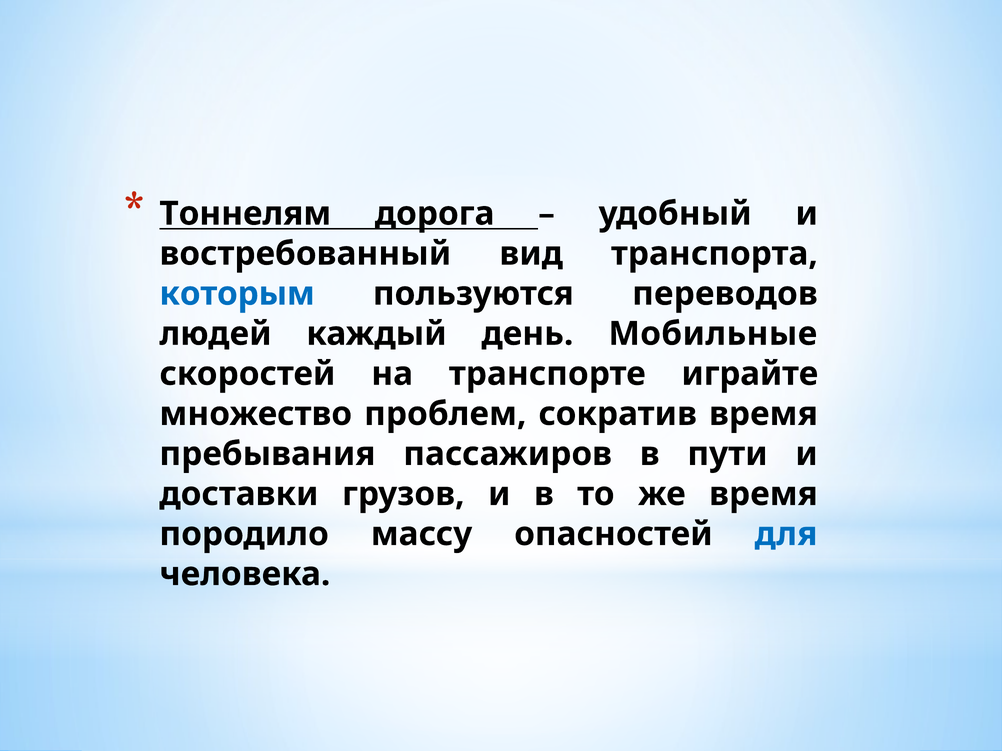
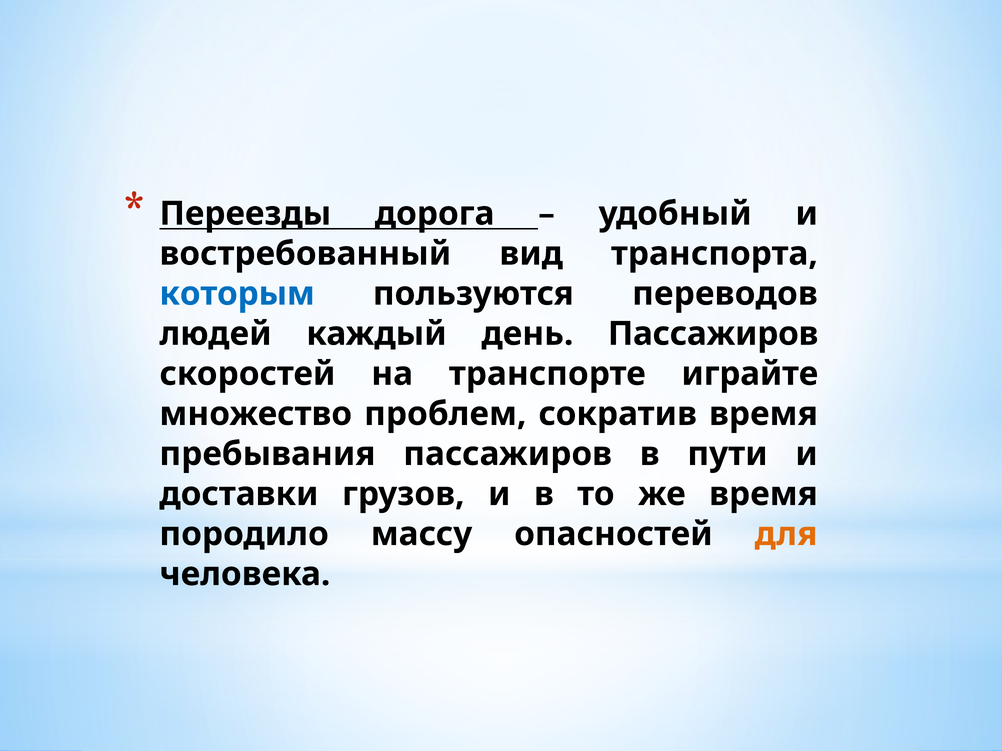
Тоннелям: Тоннелям -> Переезды
день Мобильные: Мобильные -> Пассажиров
для colour: blue -> orange
